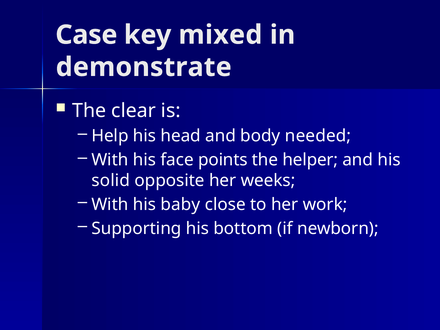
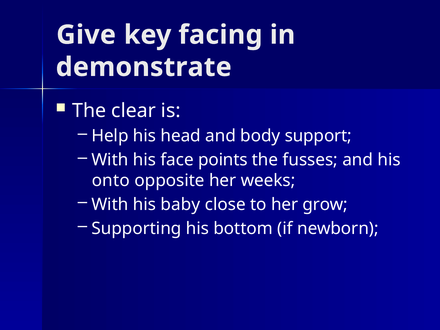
Case: Case -> Give
mixed: mixed -> facing
needed: needed -> support
helper: helper -> fusses
solid: solid -> onto
work: work -> grow
